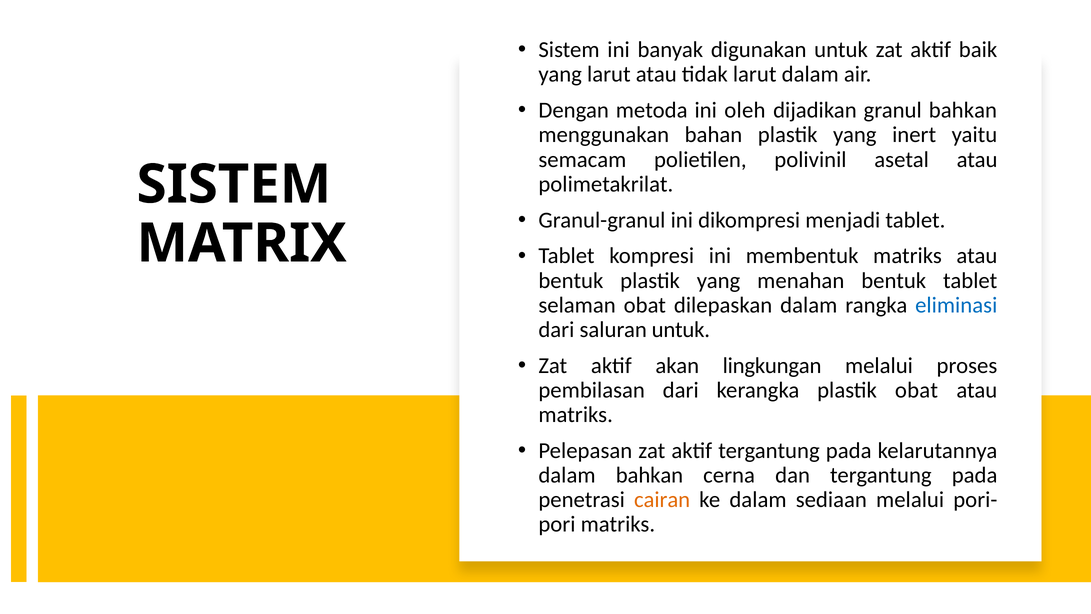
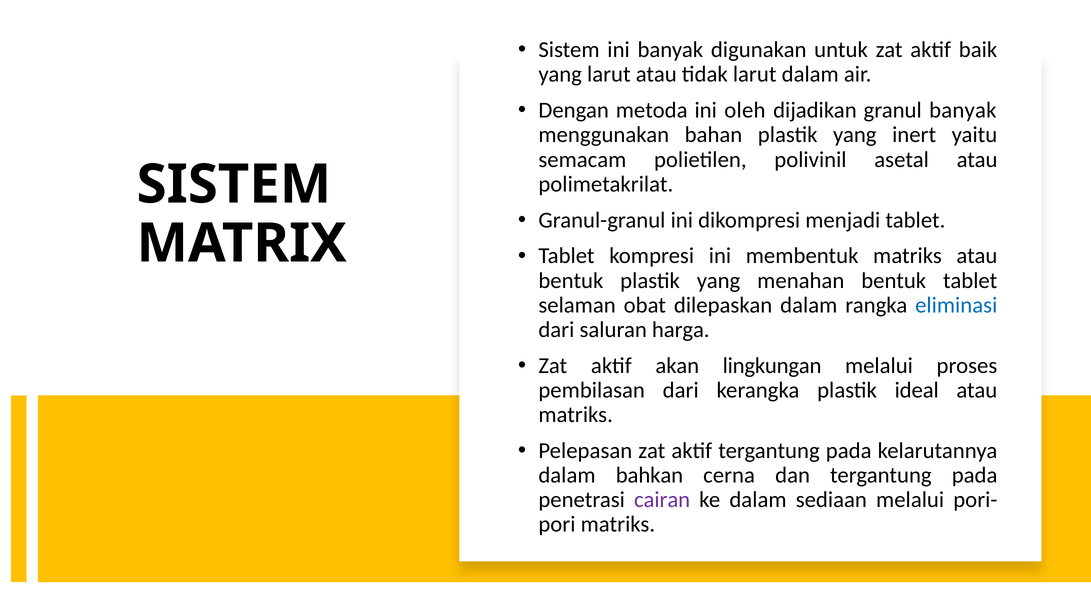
granul bahkan: bahkan -> banyak
saluran untuk: untuk -> harga
plastik obat: obat -> ideal
cairan colour: orange -> purple
